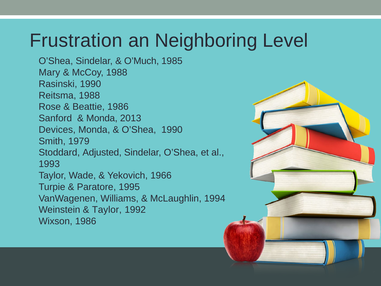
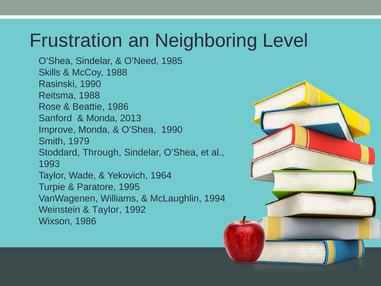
O’Much: O’Much -> O’Need
Mary: Mary -> Skills
Devices: Devices -> Improve
Adjusted: Adjusted -> Through
1966: 1966 -> 1964
